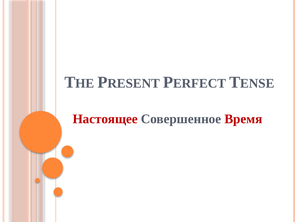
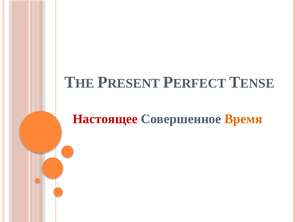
Время colour: red -> orange
